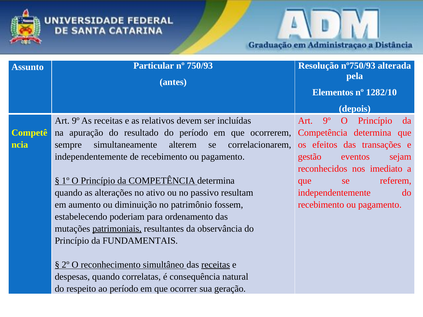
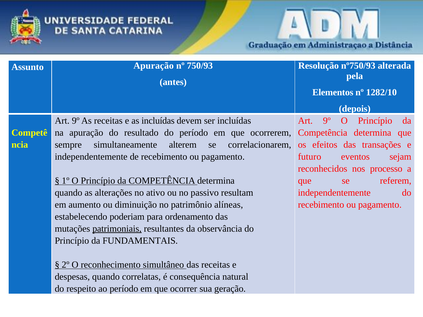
Assunto Particular: Particular -> Apuração
as relativos: relativos -> incluídas
gestão: gestão -> futuro
imediato: imediato -> processo
fossem: fossem -> alíneas
receitas at (216, 265) underline: present -> none
